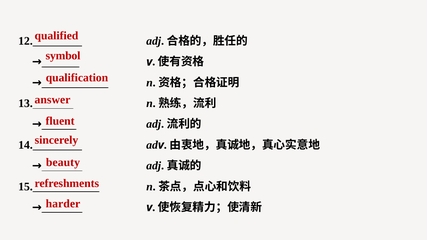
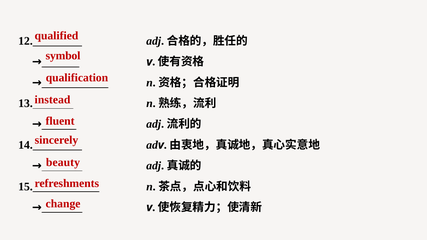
answer: answer -> instead
harder: harder -> change
